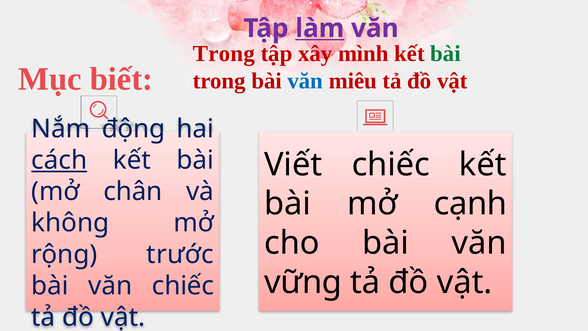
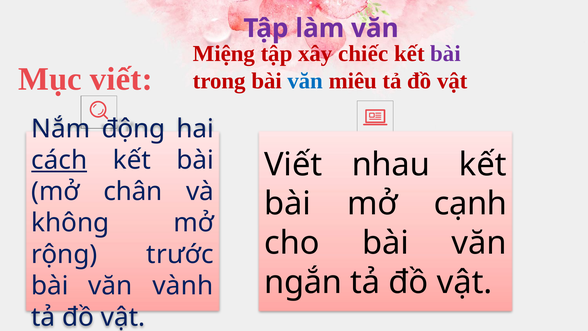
làm underline: present -> none
Trong at (224, 53): Trong -> Miệng
mình: mình -> chiếc
bài at (446, 53) colour: green -> purple
Mục biết: biết -> viết
Viết chiếc: chiếc -> nhau
vững: vững -> ngắn
văn chiếc: chiếc -> vành
